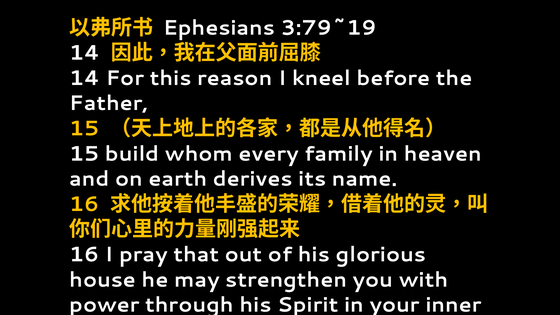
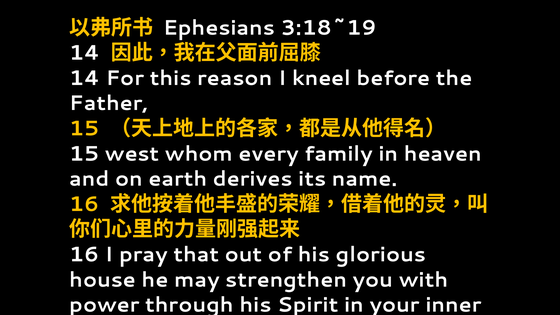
3:79~19: 3:79~19 -> 3:18~19
build: build -> west
